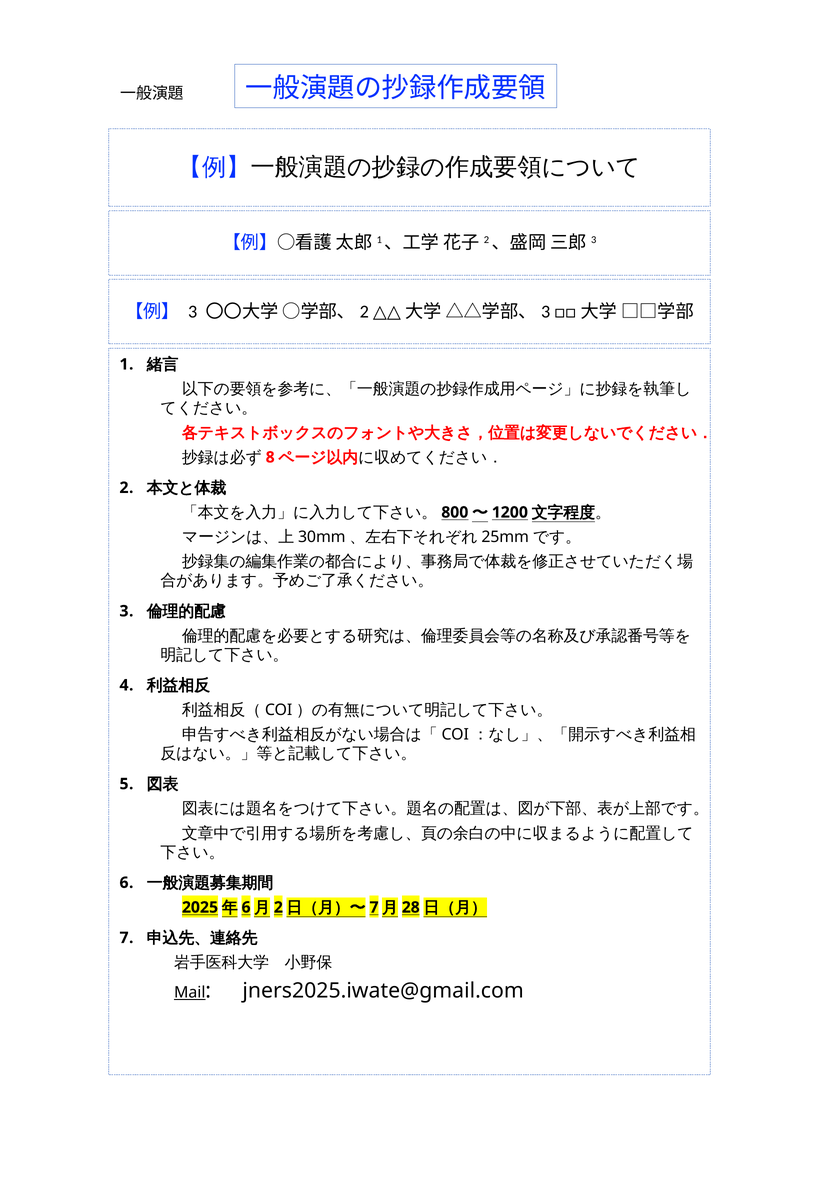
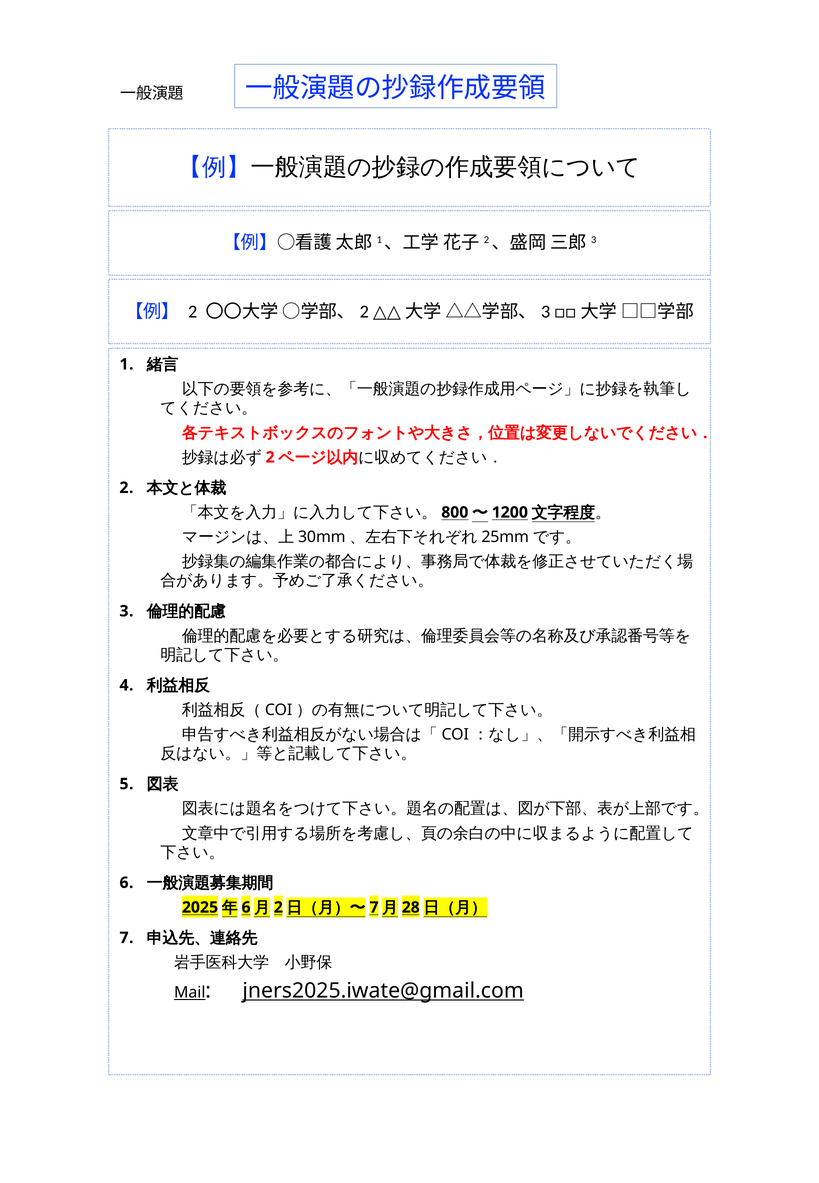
3 at (193, 312): 3 -> 2
8 at (270, 457): 8 -> 2
jners2025.iwate@gmail.com underline: none -> present
